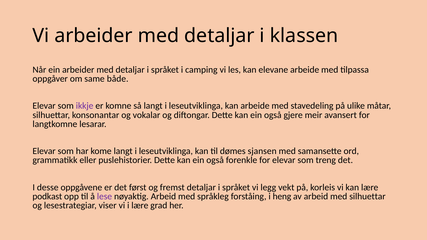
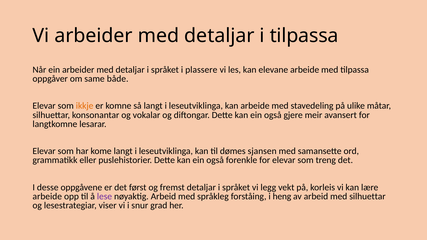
i klassen: klassen -> tilpassa
camping: camping -> plassere
ikkje colour: purple -> orange
podkast at (47, 197): podkast -> arbeide
i lære: lære -> snur
